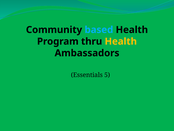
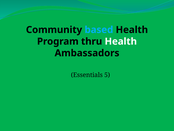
Health at (121, 41) colour: yellow -> white
